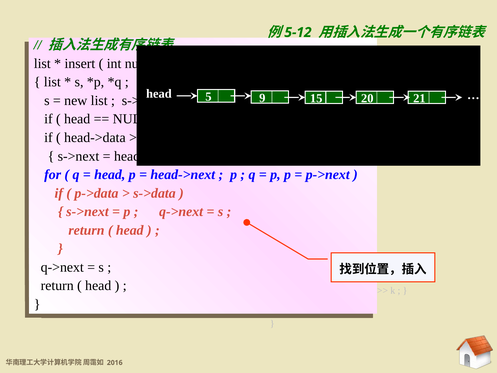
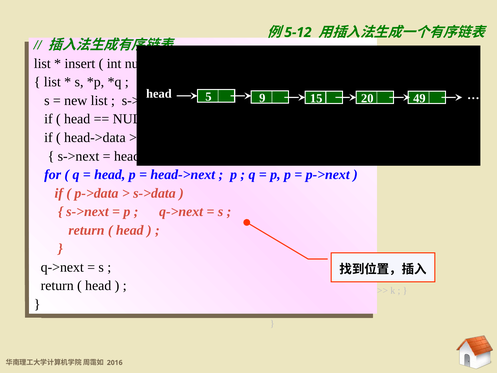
21: 21 -> 49
